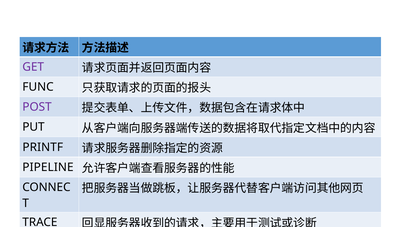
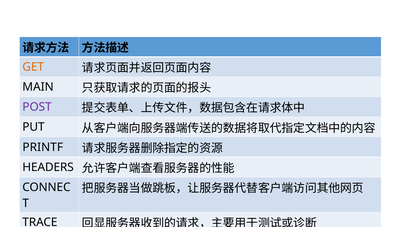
GET colour: purple -> orange
FUNC: FUNC -> MAIN
PIPELINE: PIPELINE -> HEADERS
